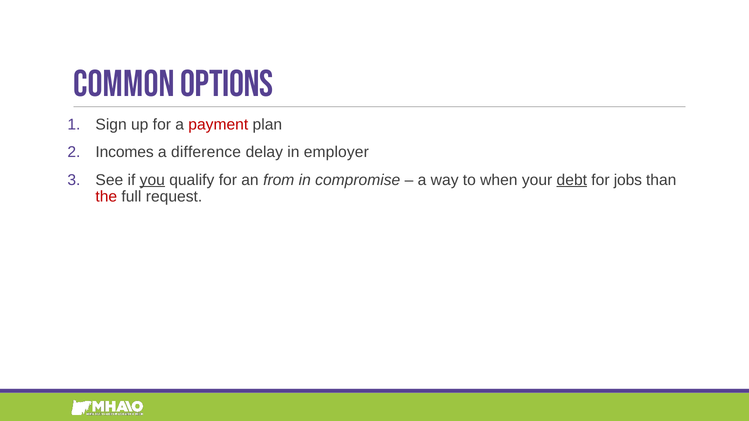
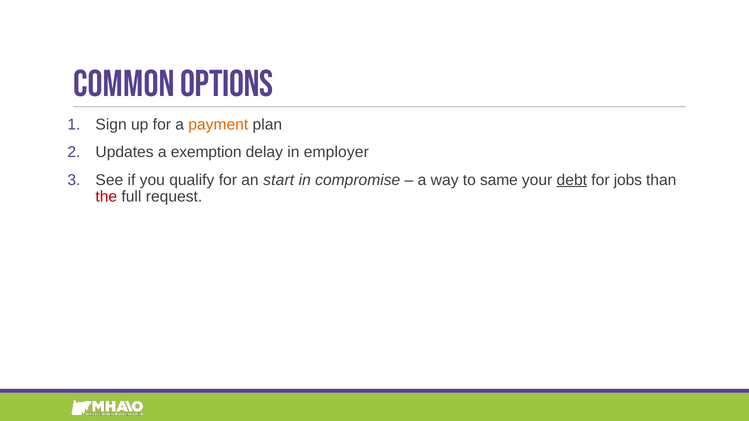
payment colour: red -> orange
Incomes: Incomes -> Updates
difference: difference -> exemption
you underline: present -> none
from: from -> start
when: when -> same
